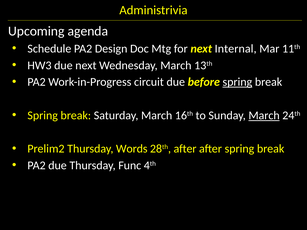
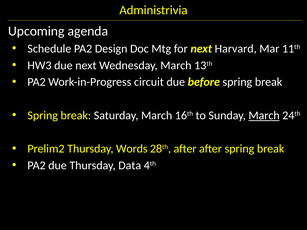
Internal: Internal -> Harvard
spring at (237, 82) underline: present -> none
Func: Func -> Data
